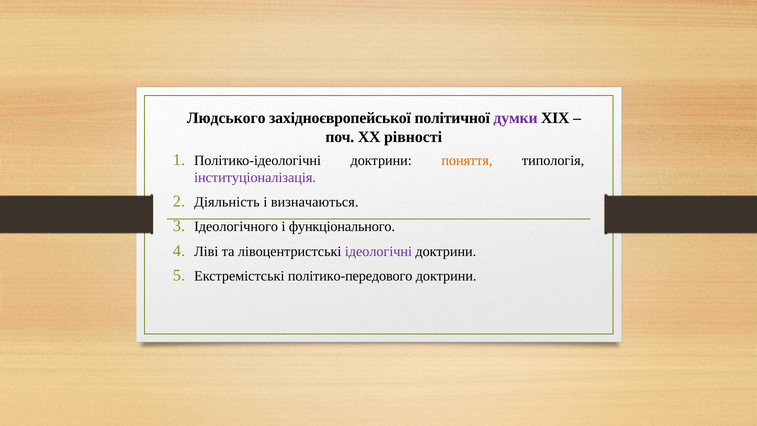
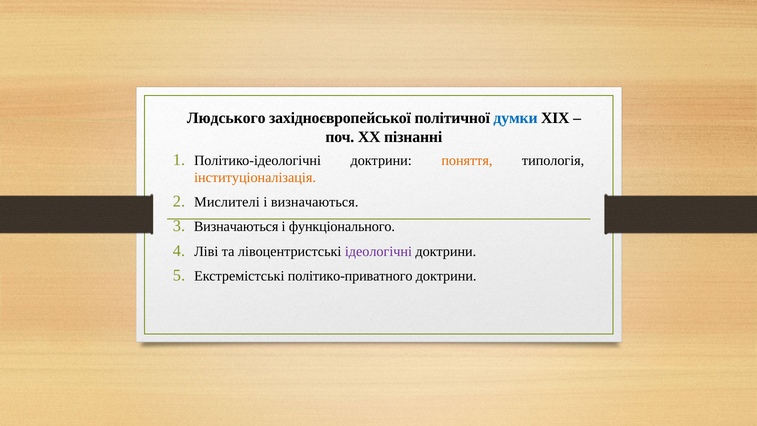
думки colour: purple -> blue
рівності: рівності -> пізнанні
інституціоналізація colour: purple -> orange
Діяльність: Діяльність -> Мислителі
Ідеологічного at (236, 227): Ідеологічного -> Визначаються
політико-передового: політико-передового -> політико-приватного
